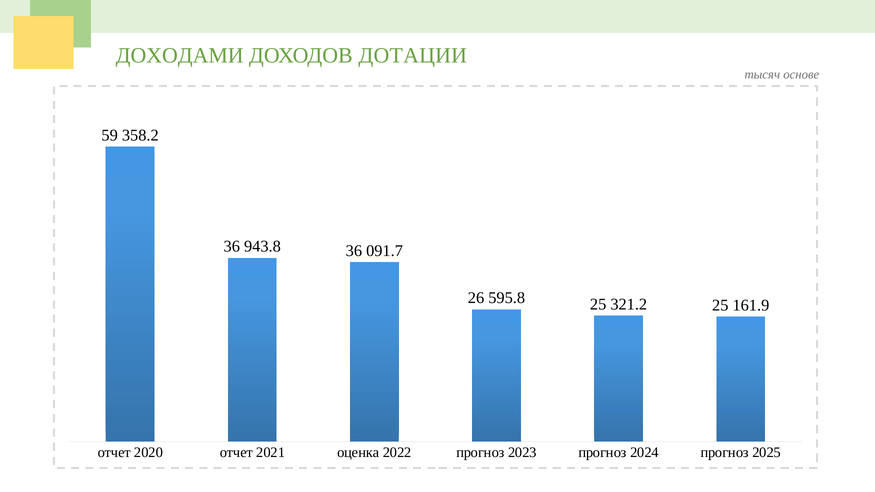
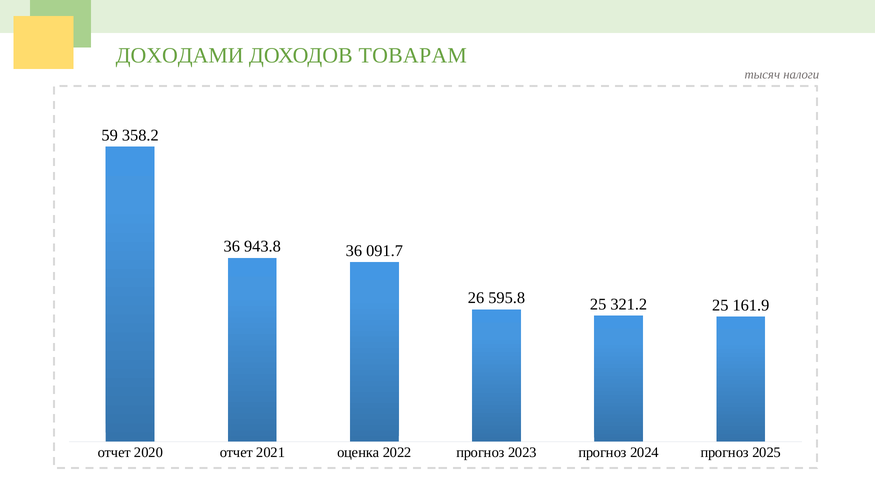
ДОТАЦИИ: ДОТАЦИИ -> ТОВАРАМ
основе: основе -> налоги
